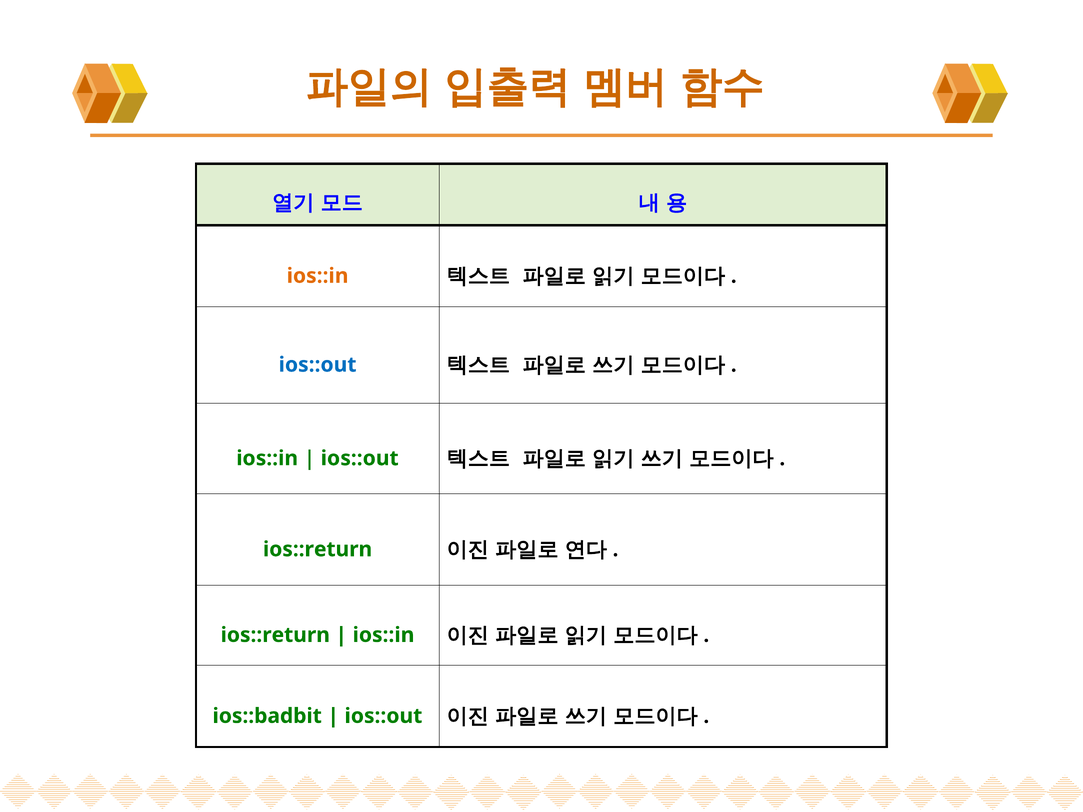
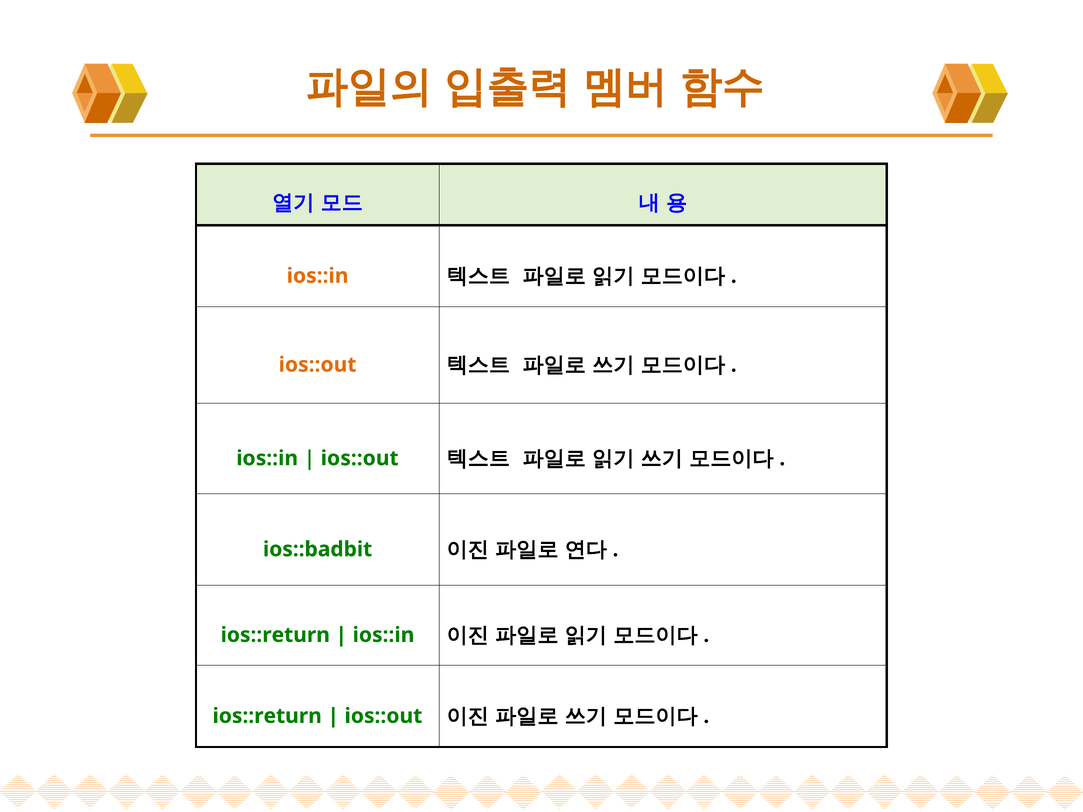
ios::out at (318, 365) colour: blue -> orange
ios::return at (318, 549): ios::return -> ios::badbit
ios::badbit at (267, 716): ios::badbit -> ios::return
